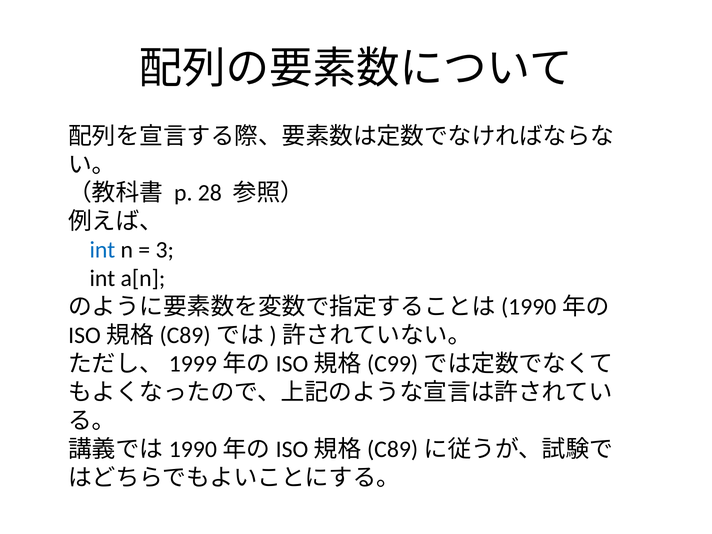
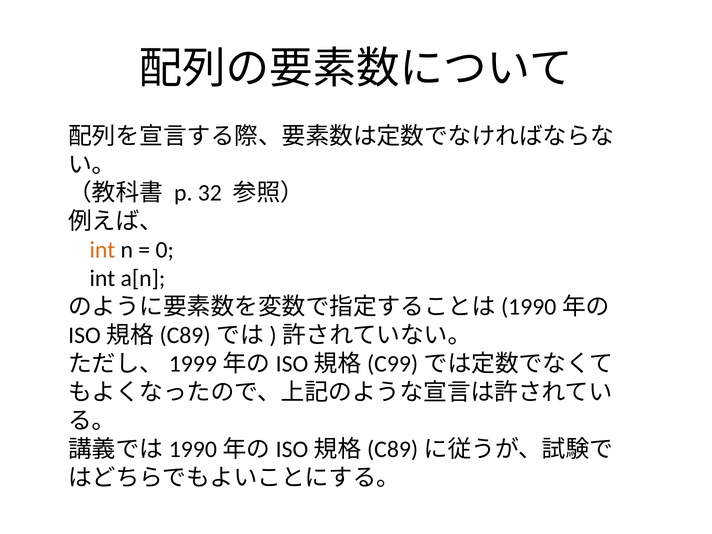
28: 28 -> 32
int at (102, 250) colour: blue -> orange
3: 3 -> 0
